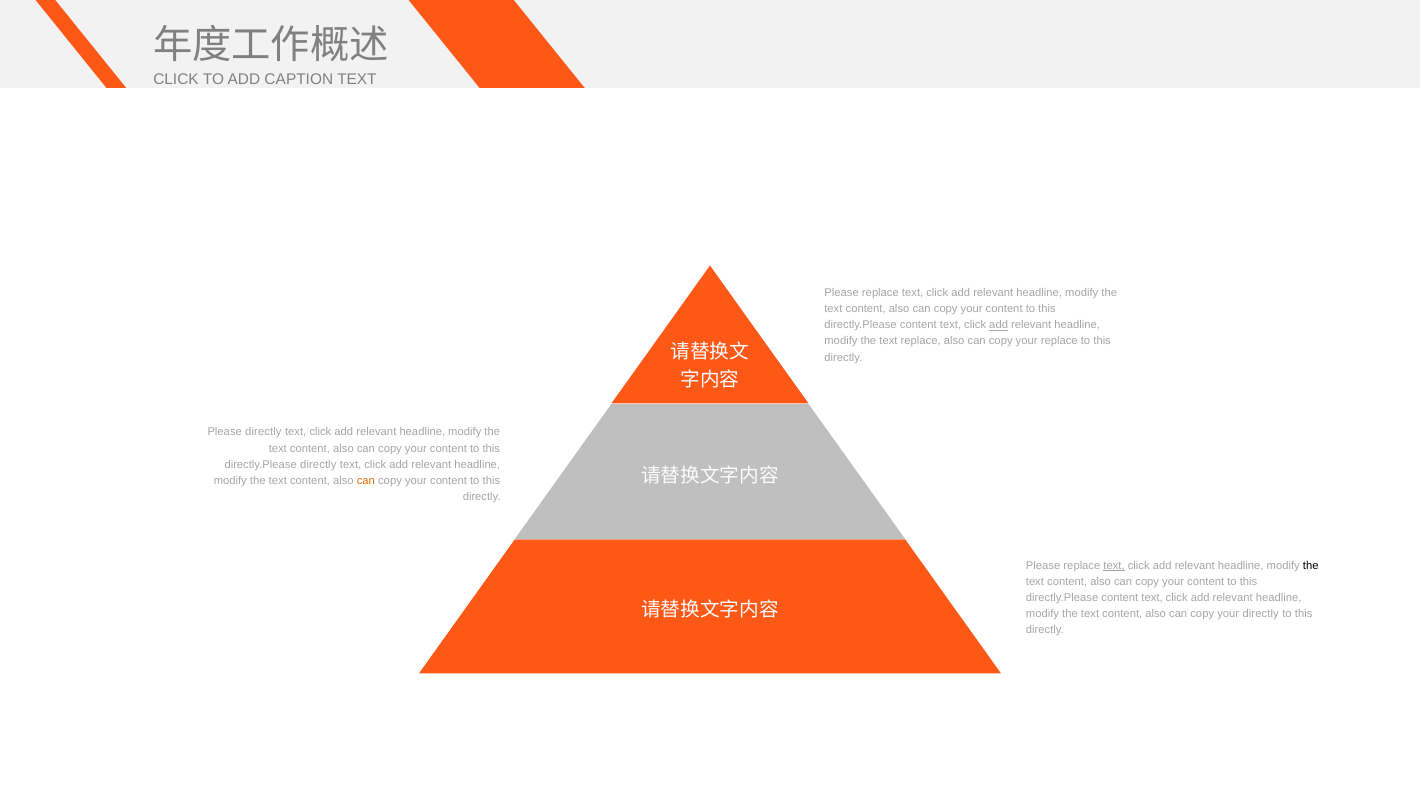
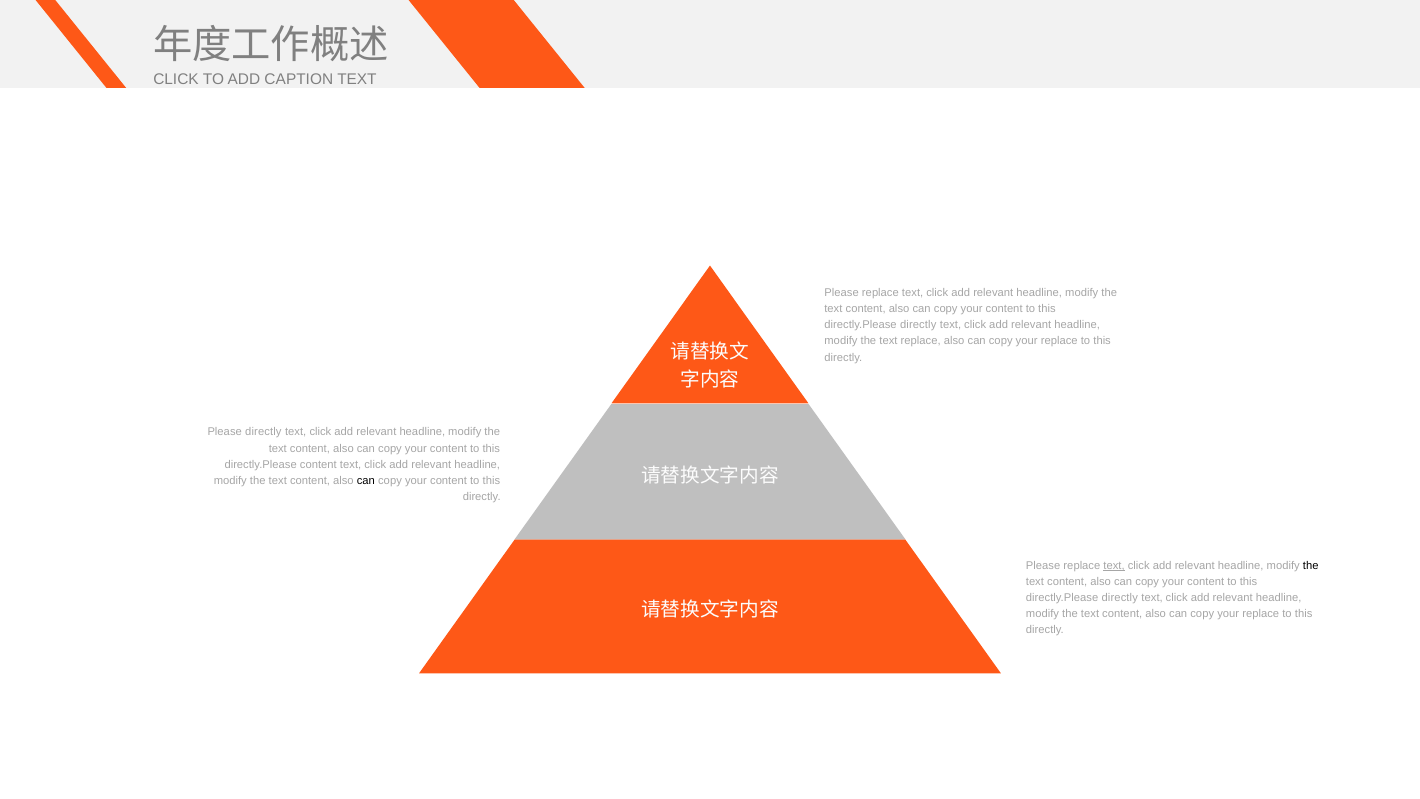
content at (918, 325): content -> directly
add at (999, 325) underline: present -> none
directly.Please directly: directly -> content
can at (366, 480) colour: orange -> black
content at (1120, 597): content -> directly
directly at (1261, 614): directly -> replace
